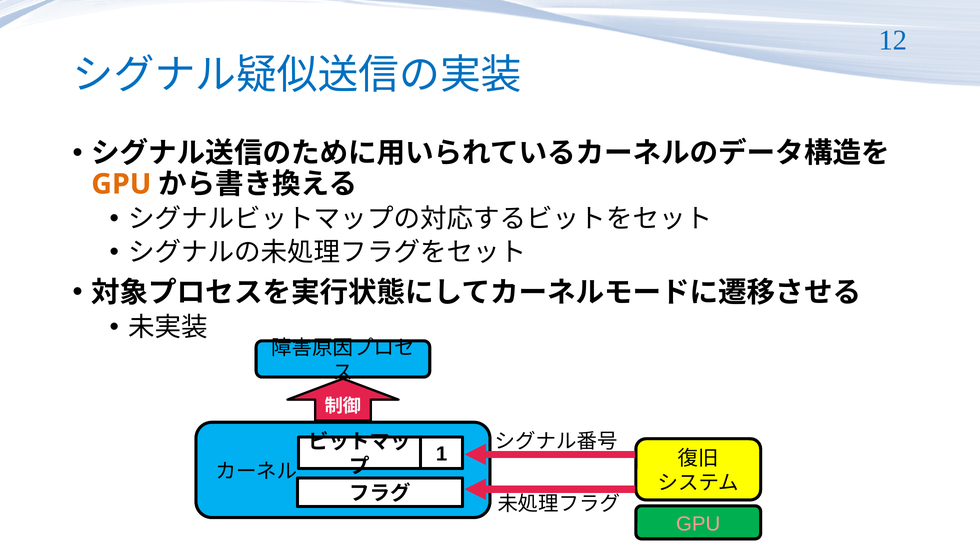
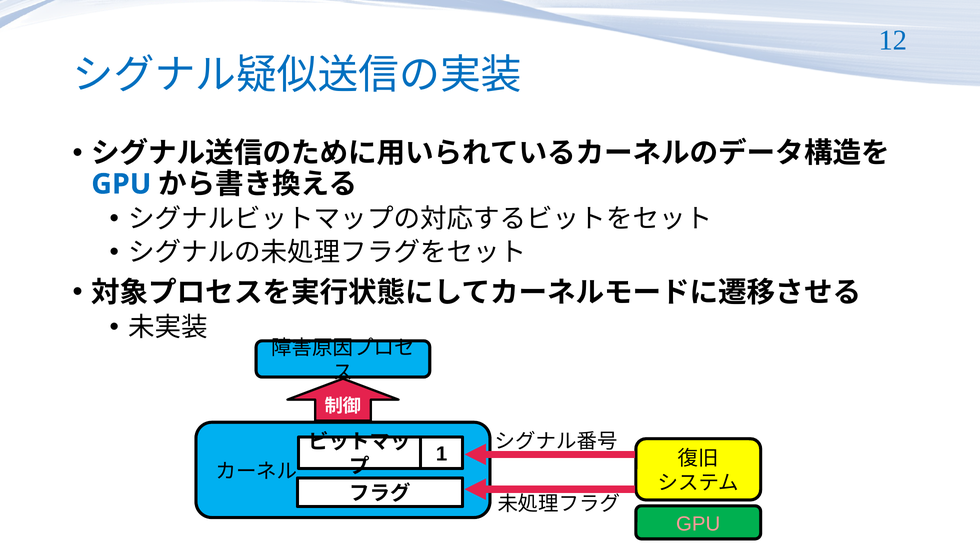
GPU at (121, 184) colour: orange -> blue
